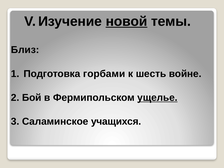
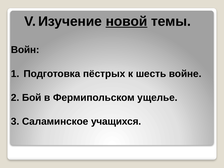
Близ: Близ -> Войн
горбами: горбами -> пёстрых
ущелье underline: present -> none
